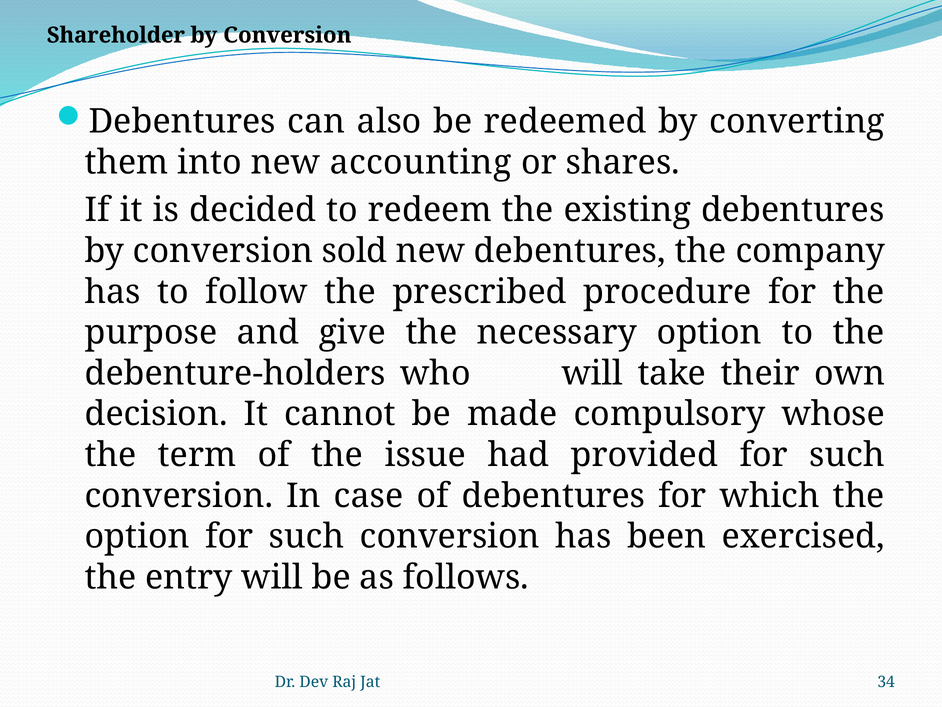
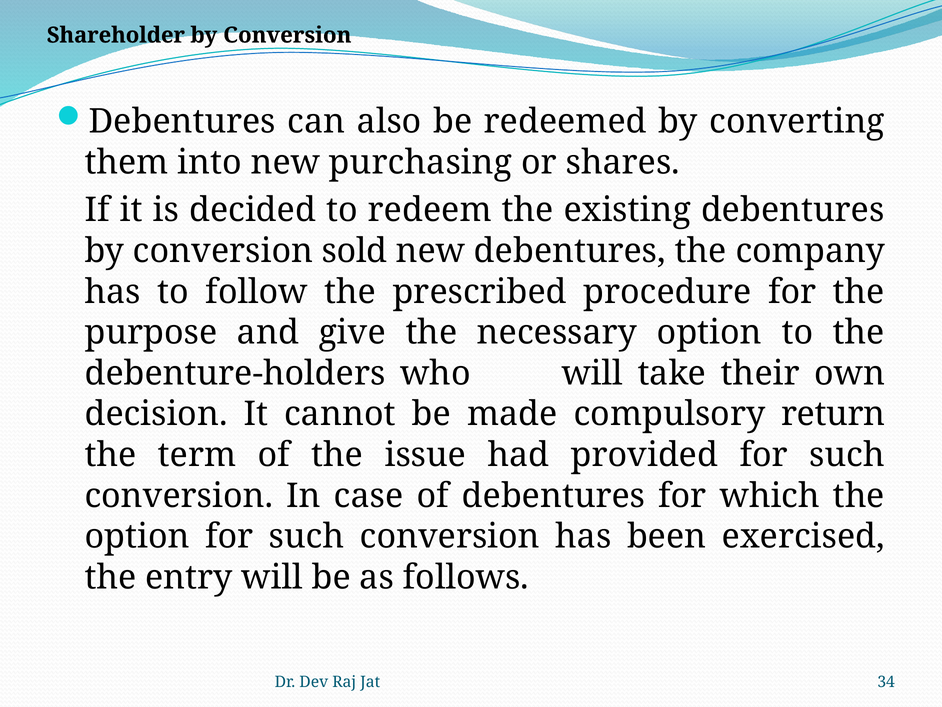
accounting: accounting -> purchasing
whose: whose -> return
